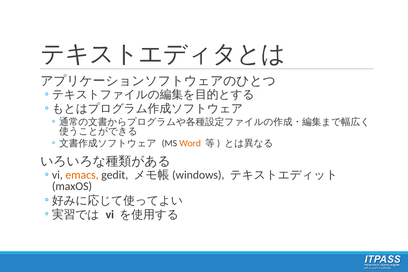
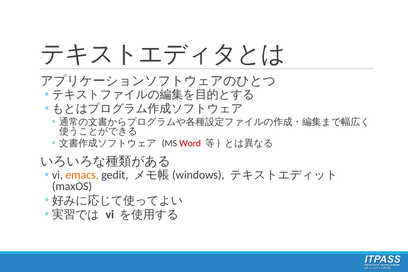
Word colour: orange -> red
